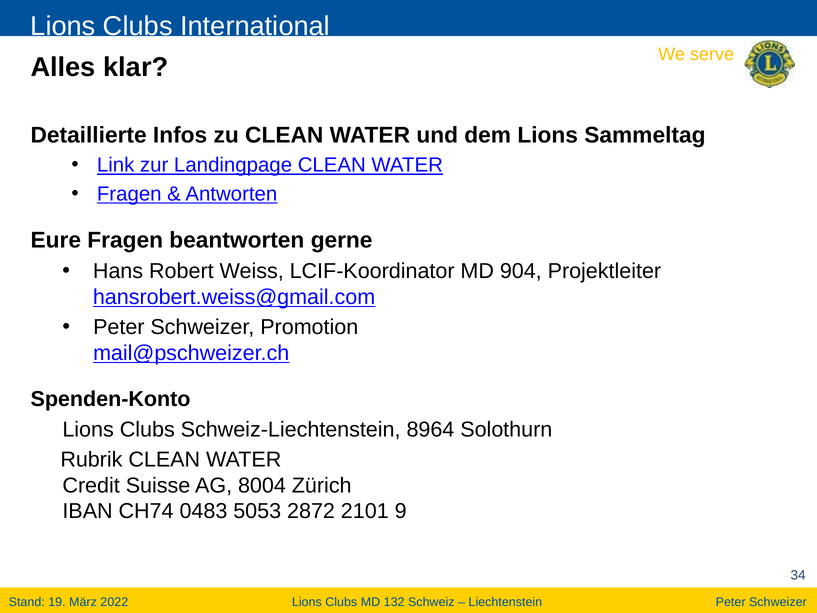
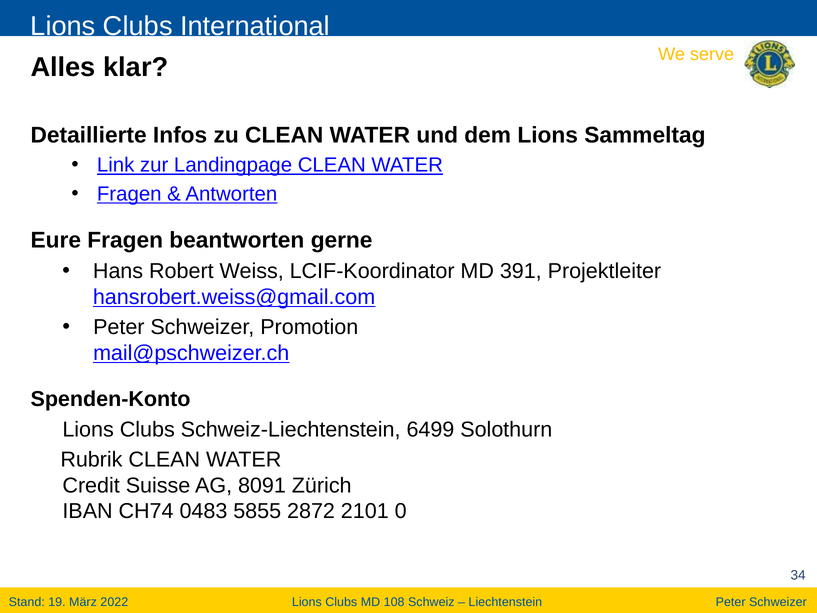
904: 904 -> 391
8964: 8964 -> 6499
8004: 8004 -> 8091
5053: 5053 -> 5855
9: 9 -> 0
132: 132 -> 108
